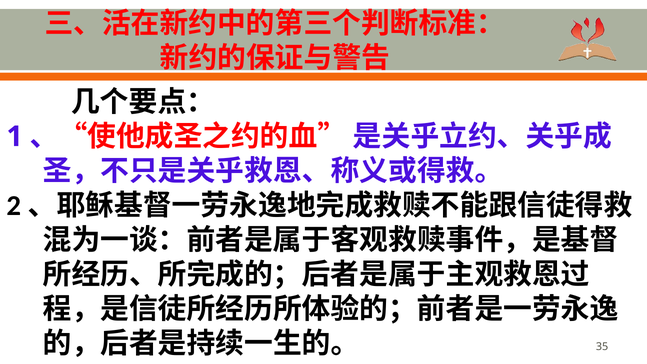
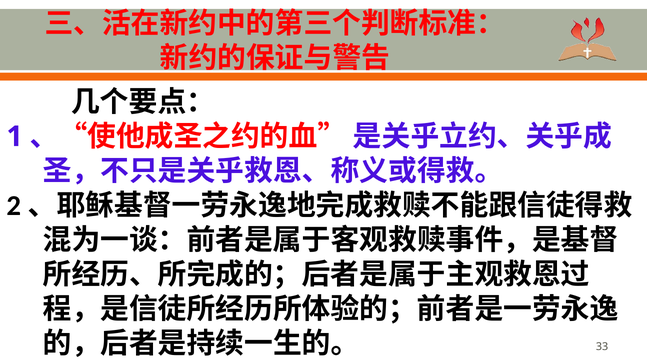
35: 35 -> 33
